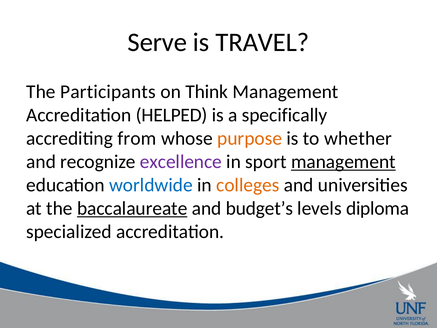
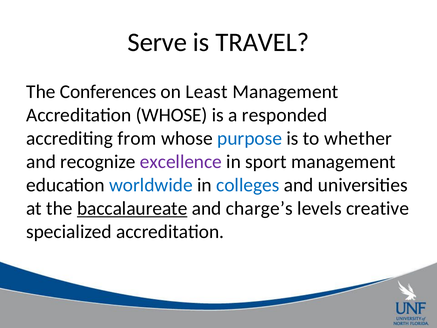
Participants: Participants -> Conferences
Think: Think -> Least
Accreditation HELPED: HELPED -> WHOSE
specifically: specifically -> responded
purpose colour: orange -> blue
management at (343, 162) underline: present -> none
colleges colour: orange -> blue
budget’s: budget’s -> charge’s
diploma: diploma -> creative
